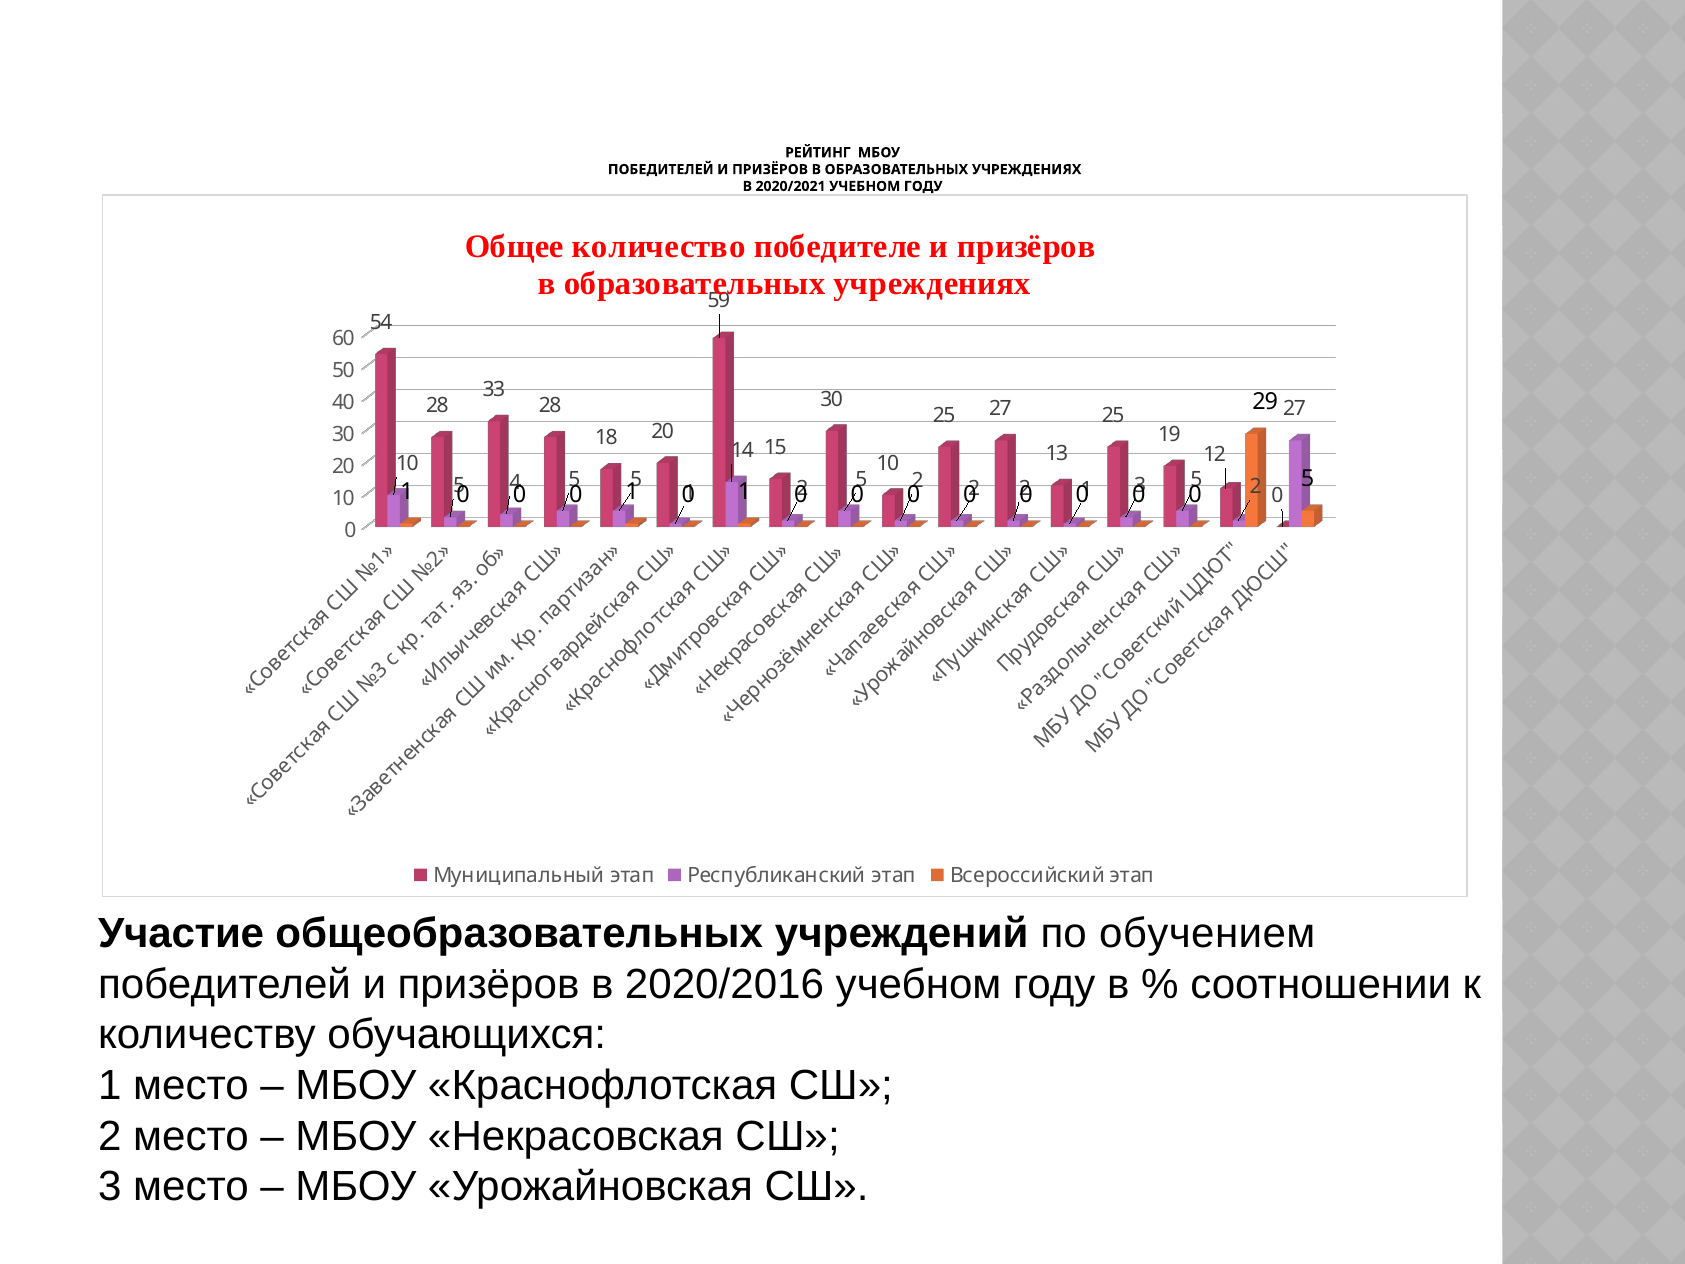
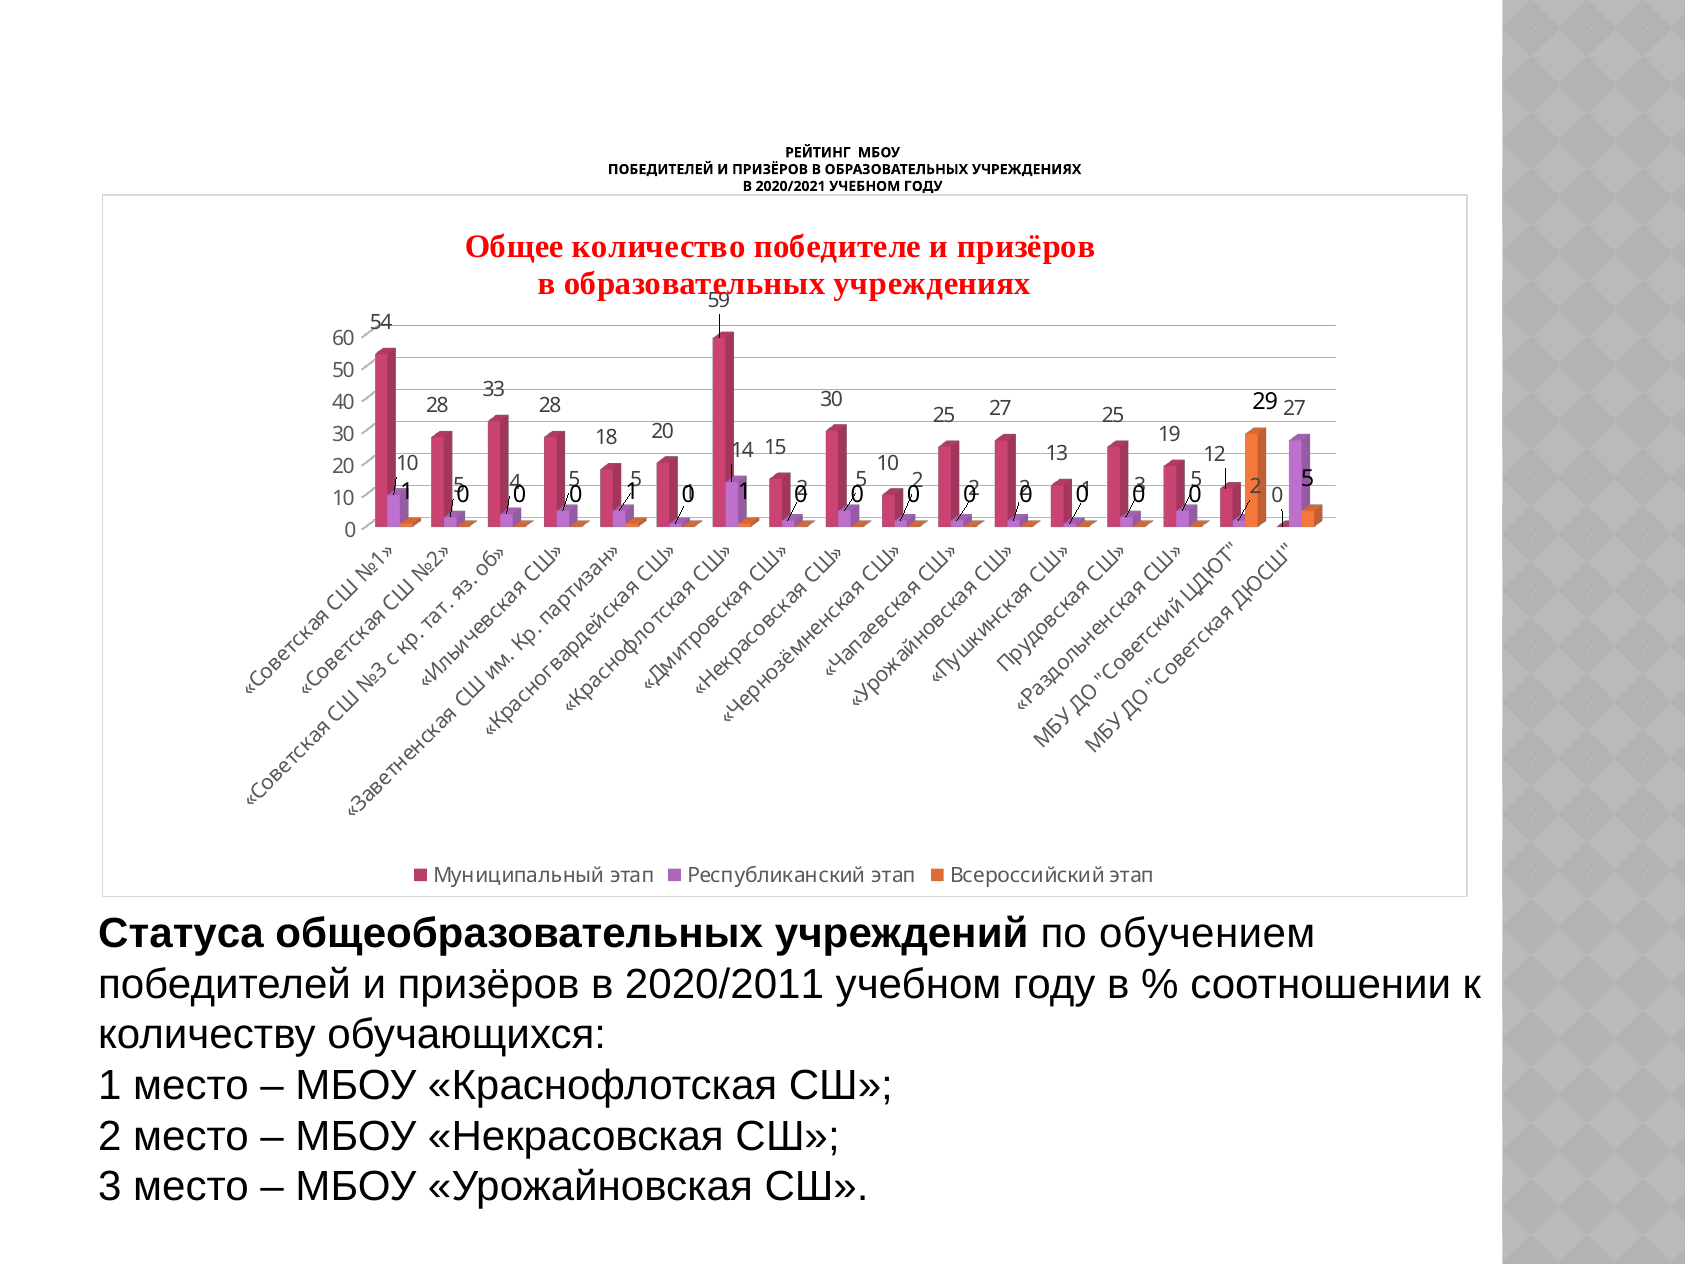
Участие: Участие -> Статуса
2020/2016: 2020/2016 -> 2020/2011
